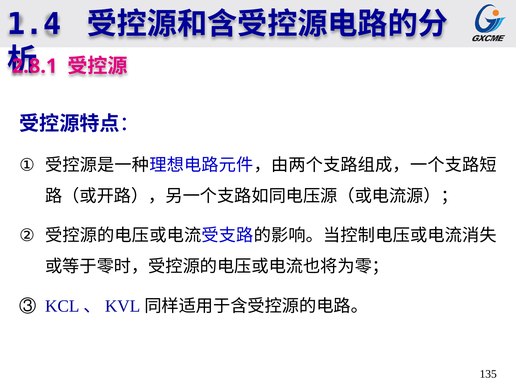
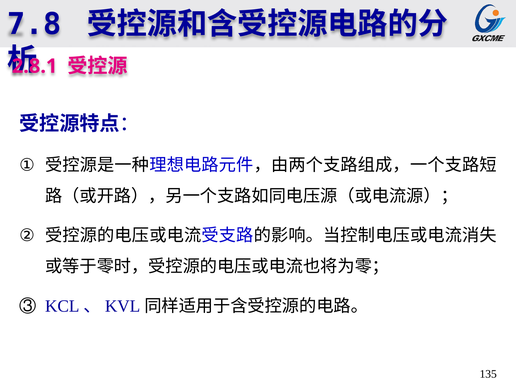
1.4: 1.4 -> 7.8
